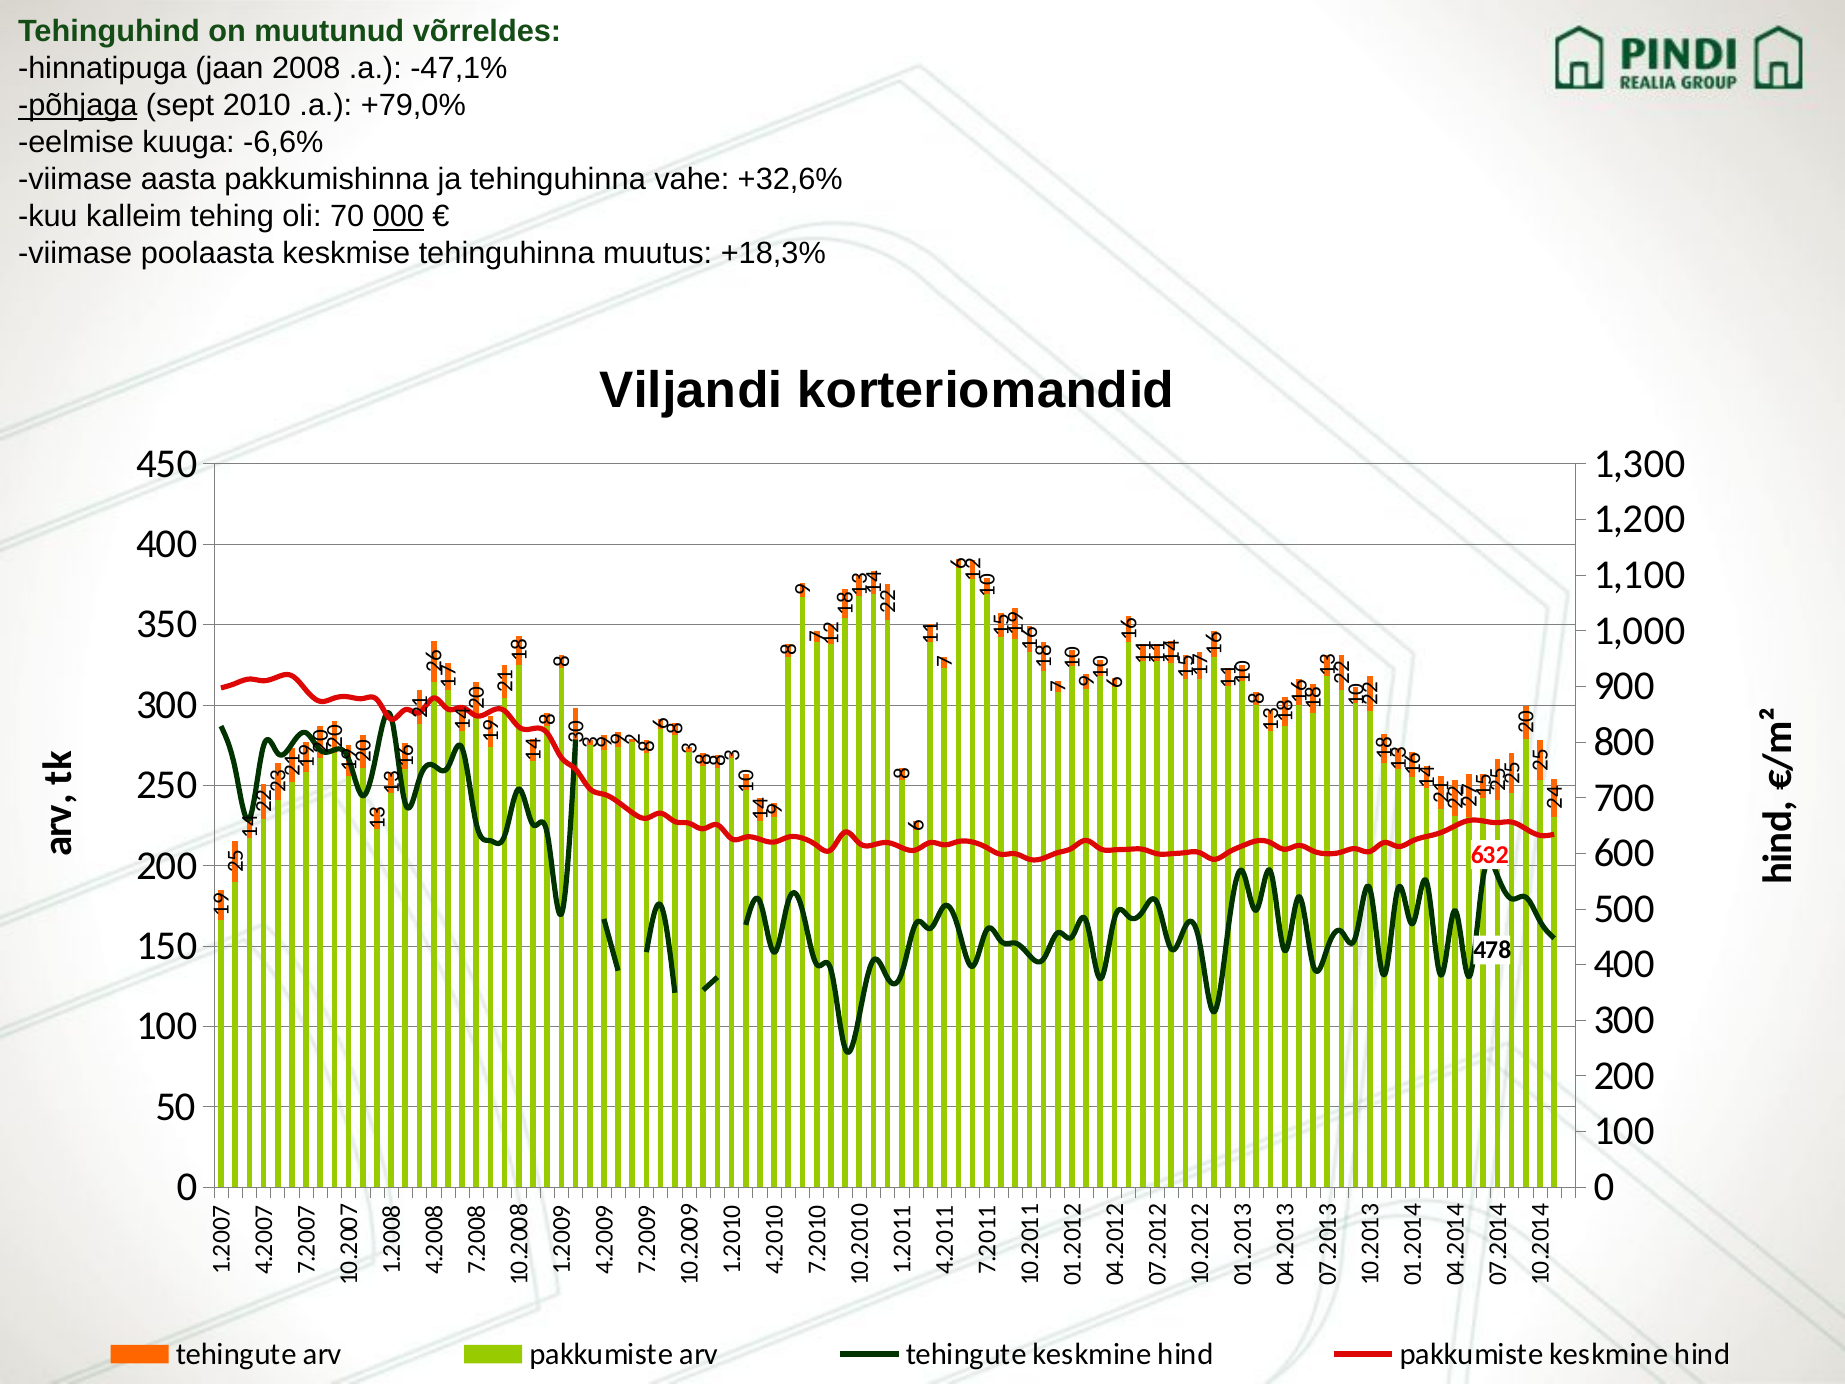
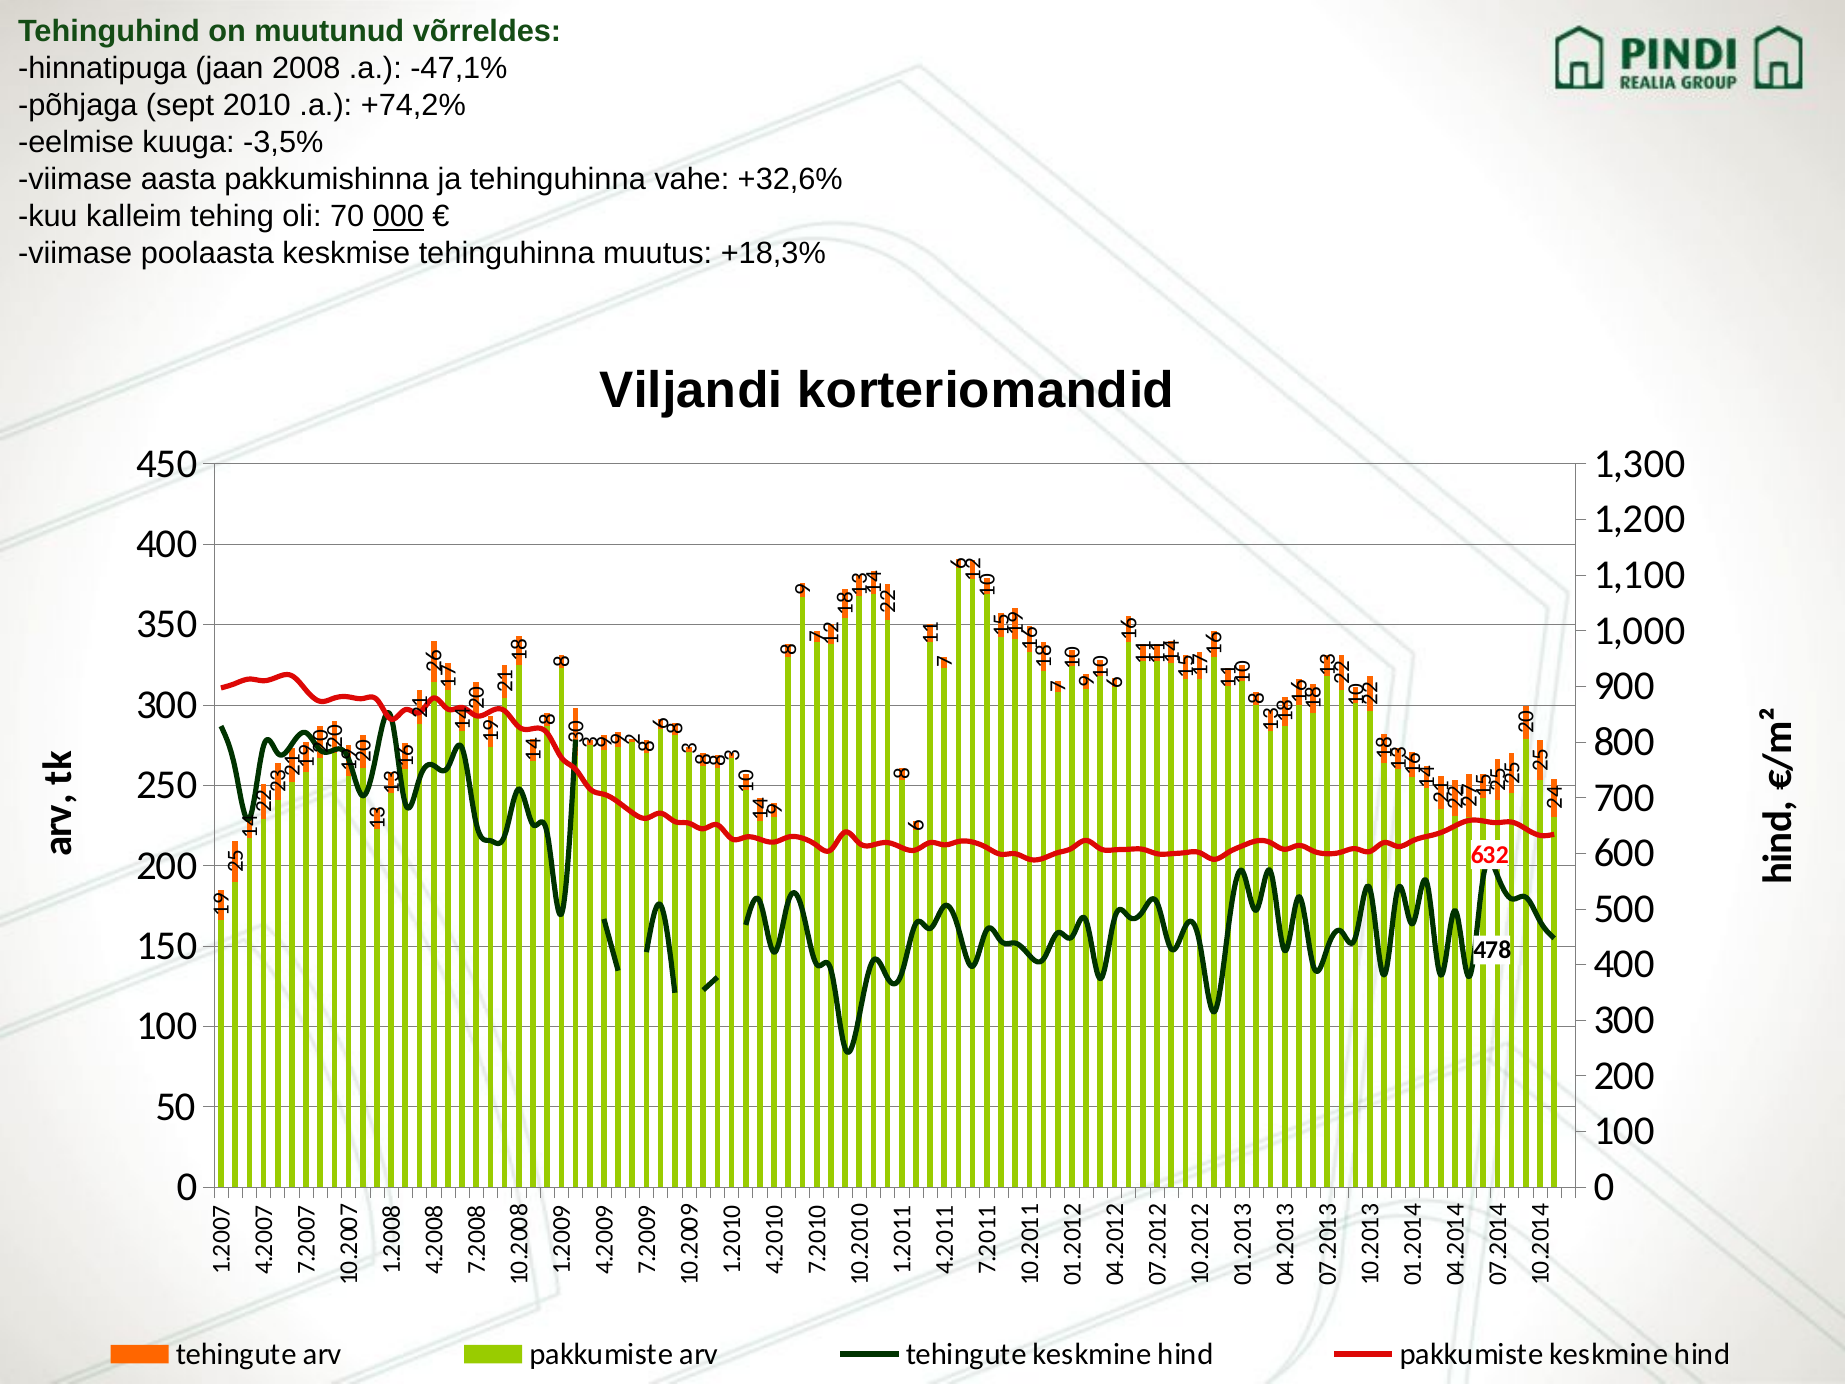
põhjaga underline: present -> none
+79,0%: +79,0% -> +74,2%
-6,6%: -6,6% -> -3,5%
